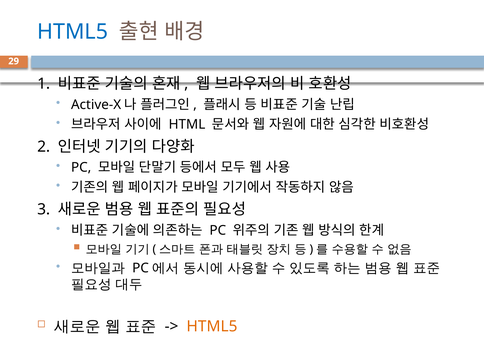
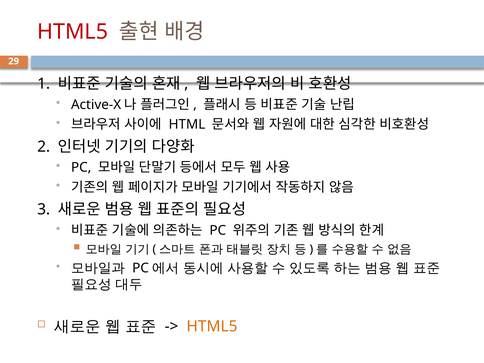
HTML5 at (73, 32) colour: blue -> red
